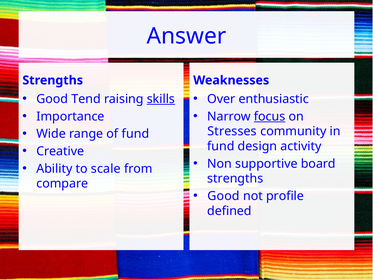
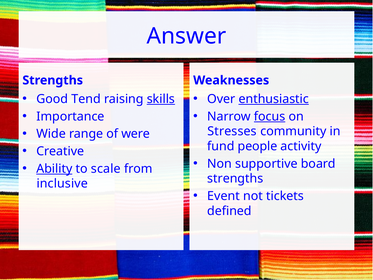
enthusiastic underline: none -> present
of fund: fund -> were
design: design -> people
Ability underline: none -> present
compare: compare -> inclusive
Good at (223, 196): Good -> Event
profile: profile -> tickets
